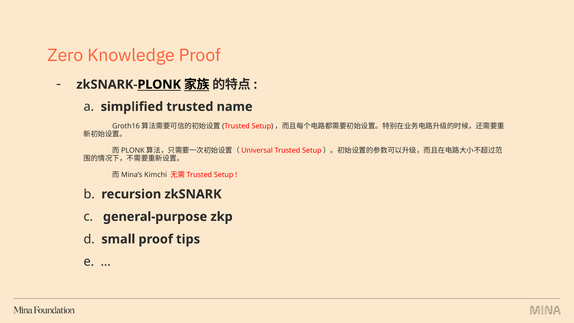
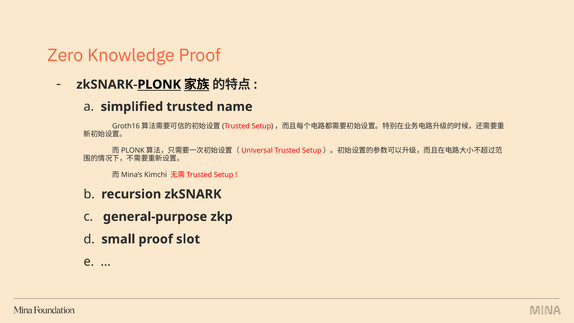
tips: tips -> slot
